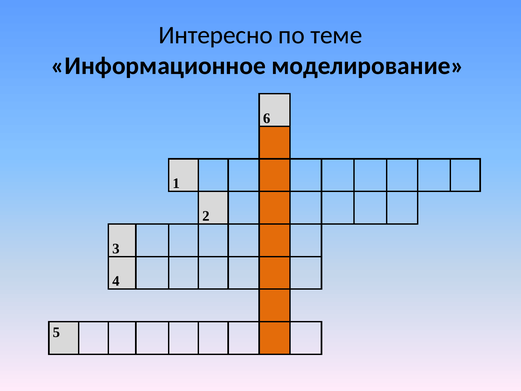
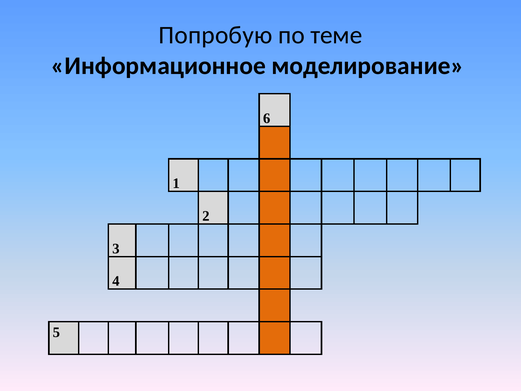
Интересно: Интересно -> Попробую
